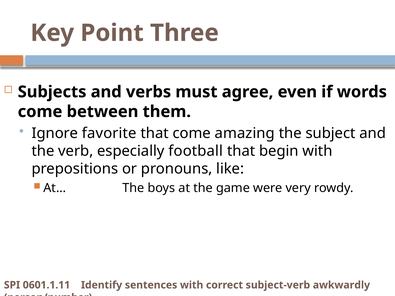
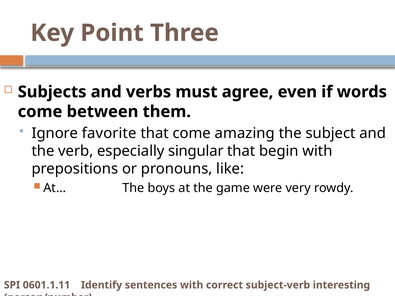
football: football -> singular
awkwardly: awkwardly -> interesting
